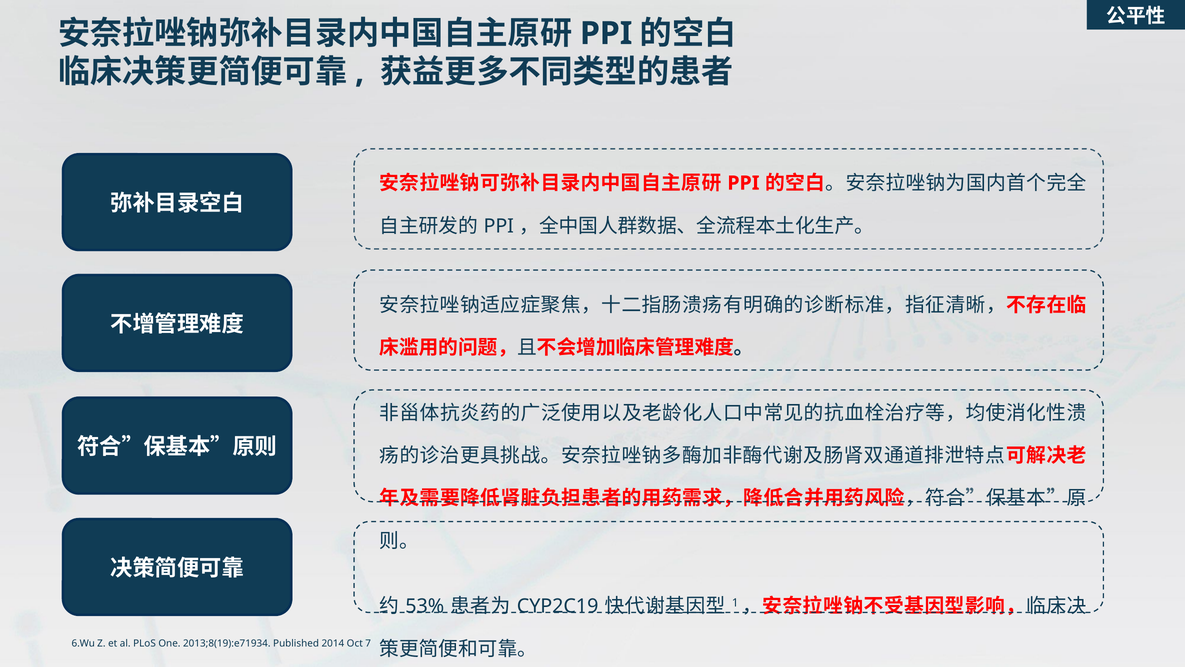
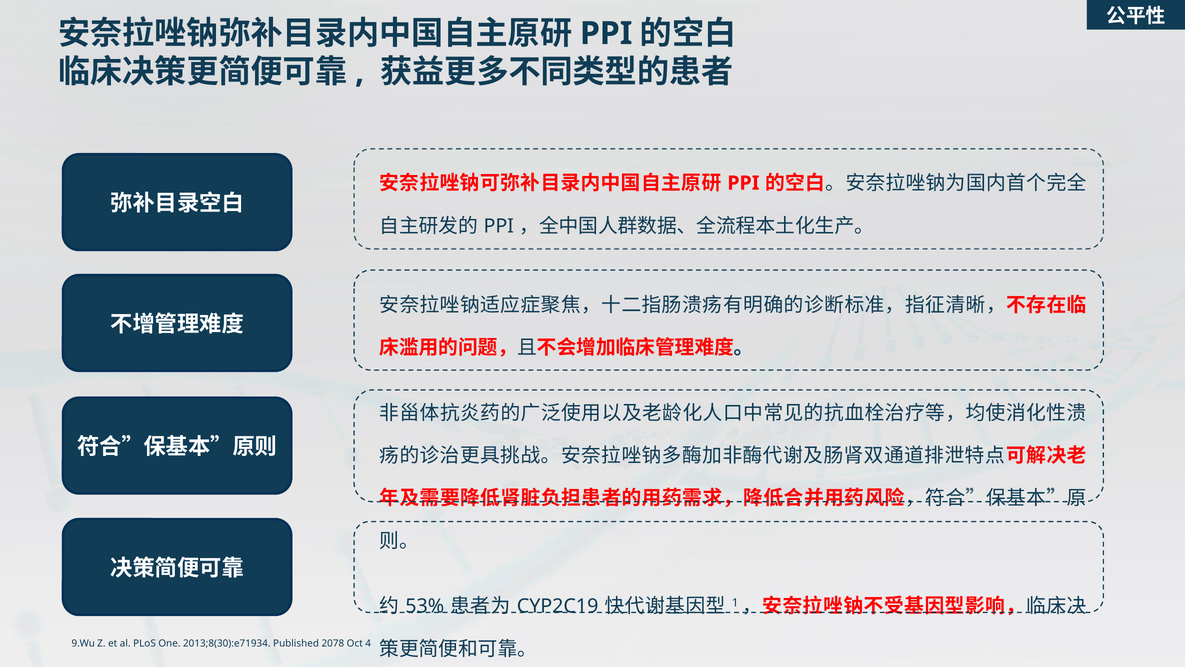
6.Wu: 6.Wu -> 9.Wu
2013;8(19):e71934: 2013;8(19):e71934 -> 2013;8(30):e71934
2014: 2014 -> 2078
7: 7 -> 4
